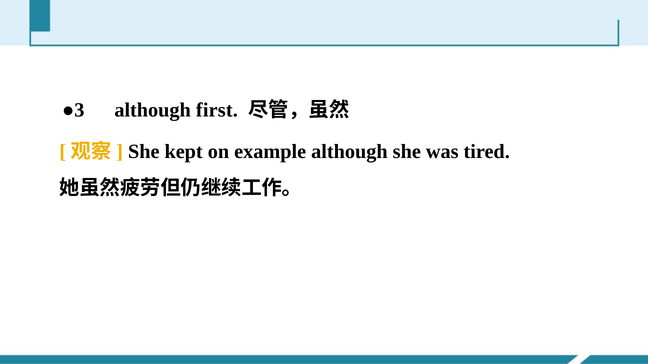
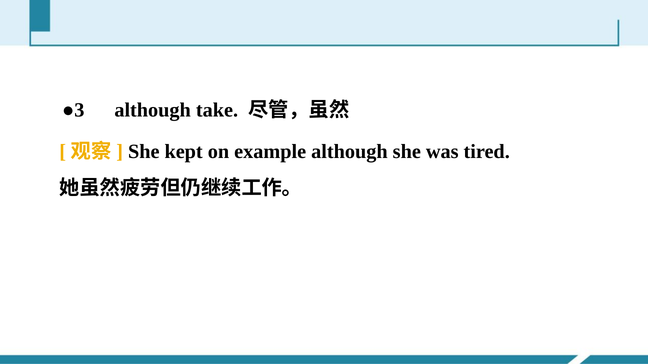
first: first -> take
